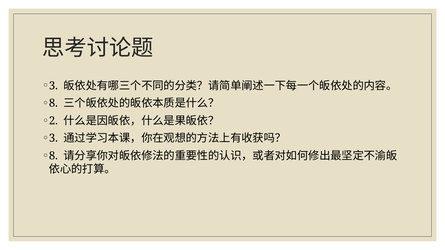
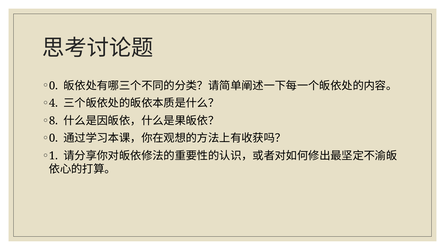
3 at (53, 86): 3 -> 0
8 at (53, 103): 8 -> 4
2: 2 -> 8
3 at (53, 138): 3 -> 0
8 at (53, 156): 8 -> 1
